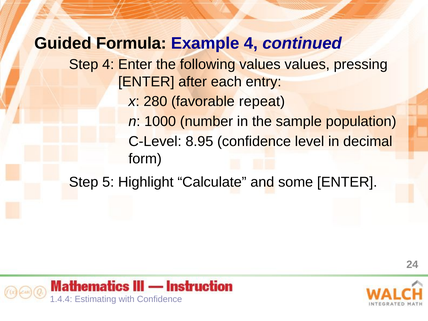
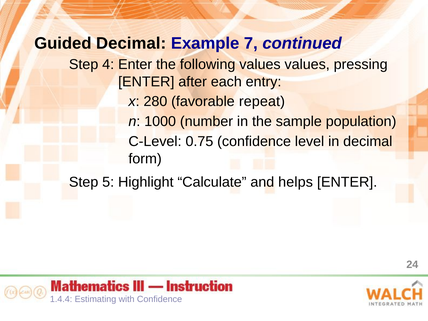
Guided Formula: Formula -> Decimal
Example 4: 4 -> 7
8.95: 8.95 -> 0.75
some: some -> helps
